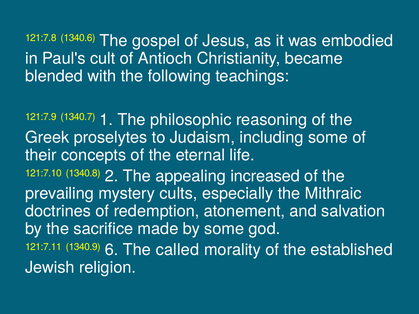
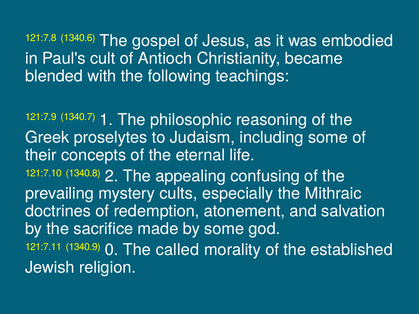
increased: increased -> confusing
6: 6 -> 0
